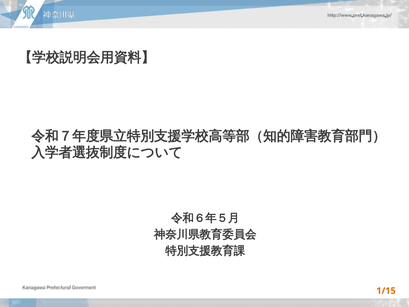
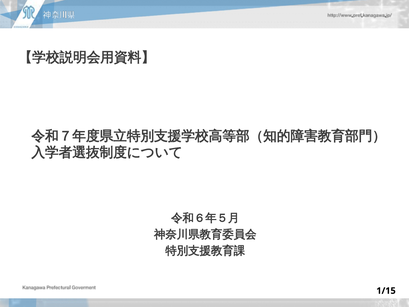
1/15 colour: orange -> black
